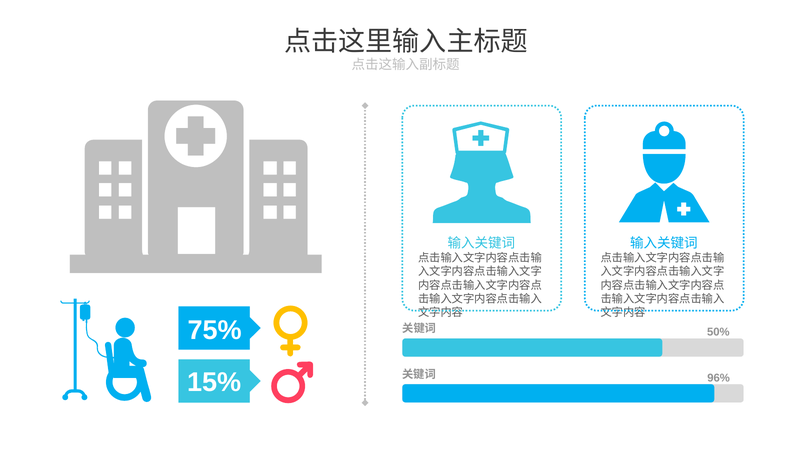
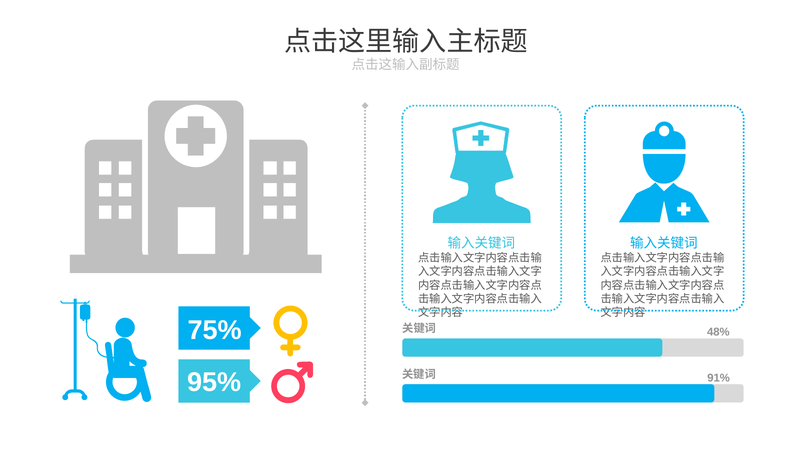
50%: 50% -> 48%
15%: 15% -> 95%
96%: 96% -> 91%
